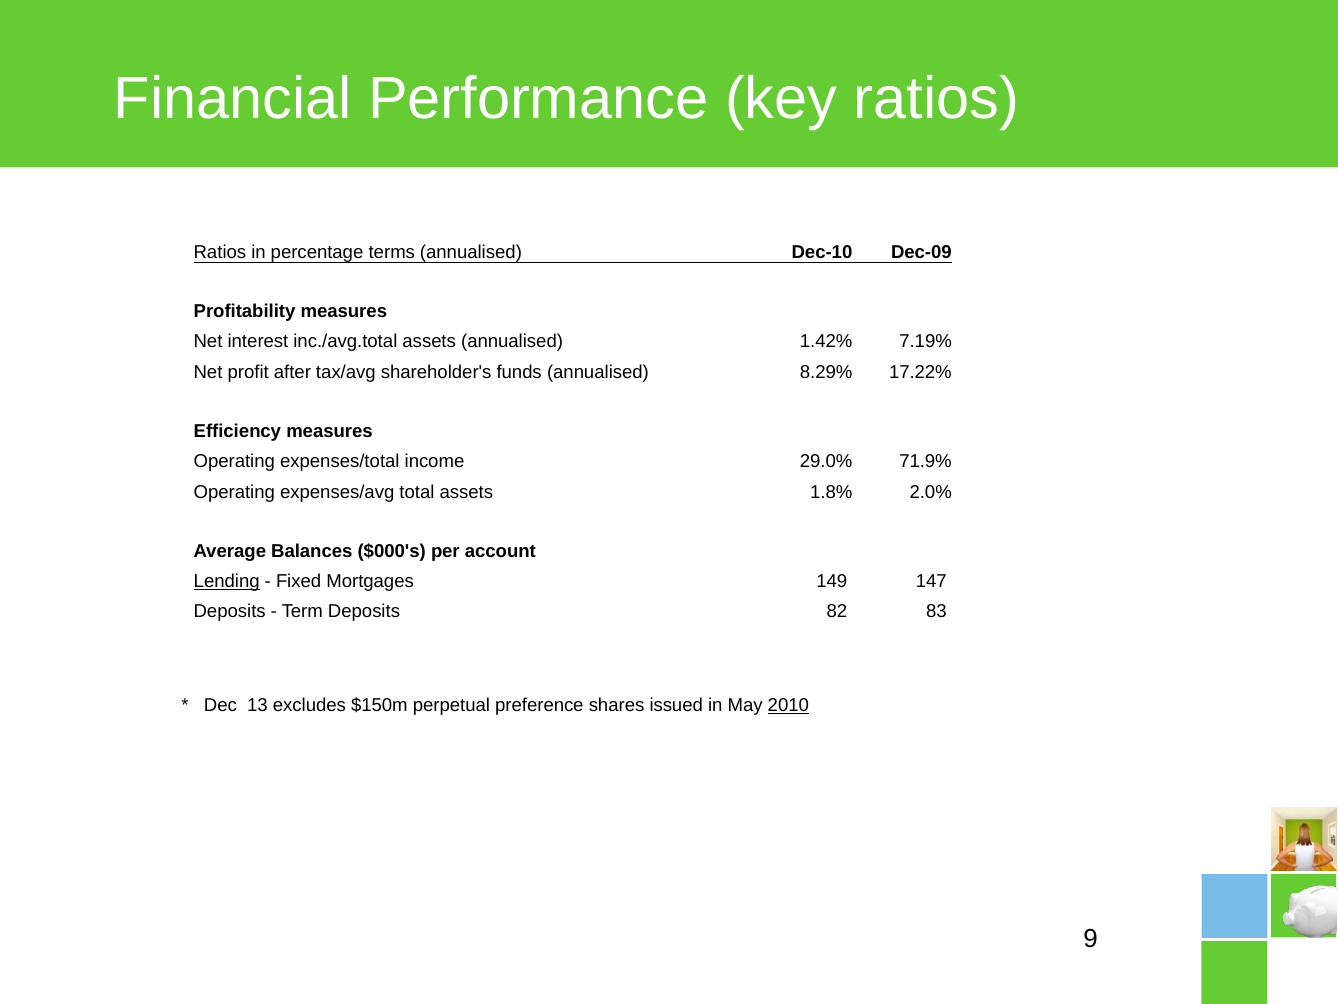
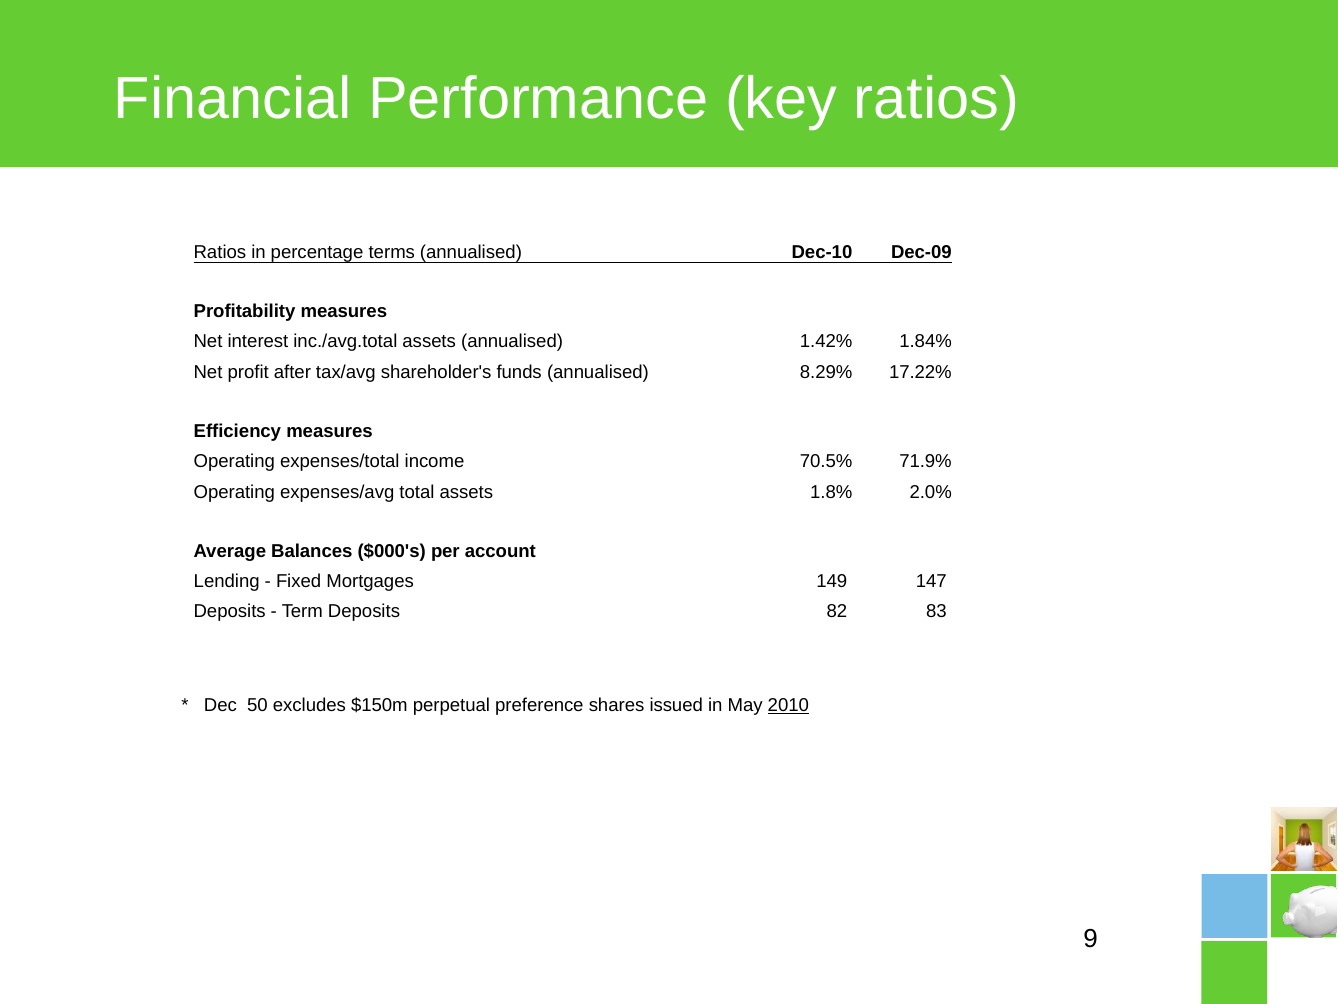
7.19%: 7.19% -> 1.84%
29.0%: 29.0% -> 70.5%
Lending underline: present -> none
13: 13 -> 50
